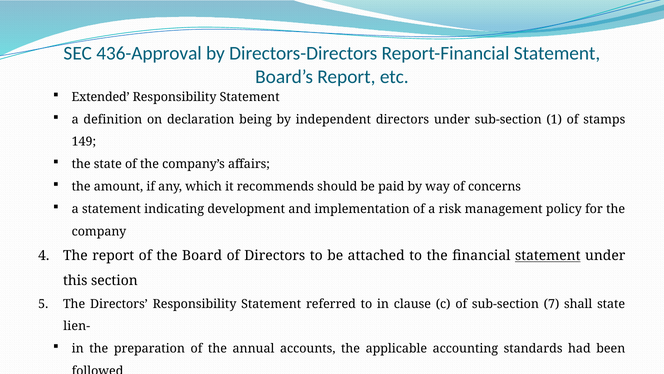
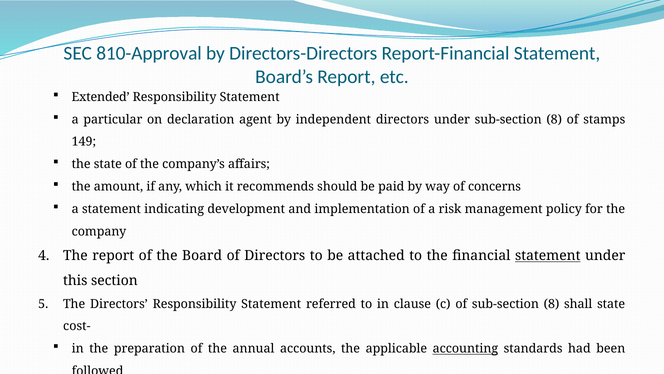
436-Approval: 436-Approval -> 810-Approval
definition: definition -> particular
being: being -> agent
under sub-section 1: 1 -> 8
of sub-section 7: 7 -> 8
lien-: lien- -> cost-
accounting at (465, 348) underline: none -> present
